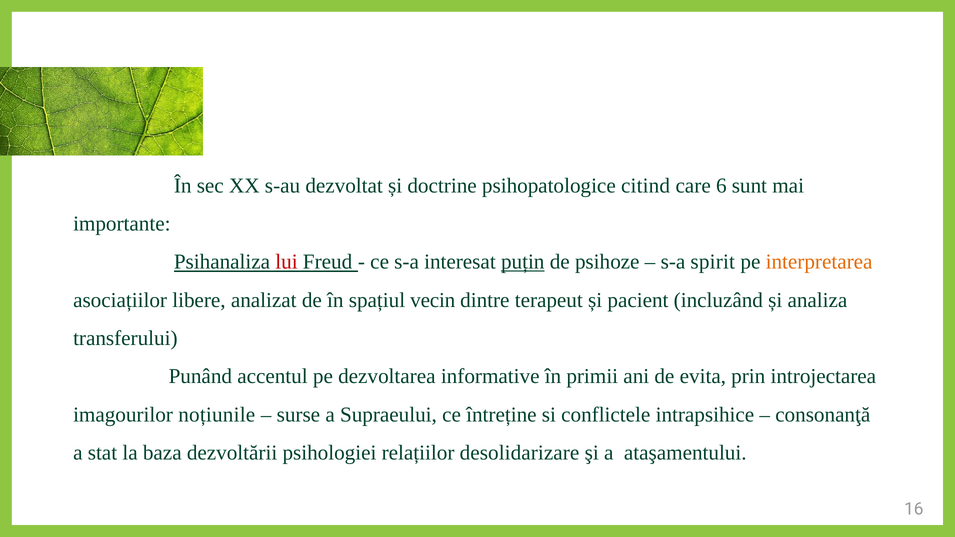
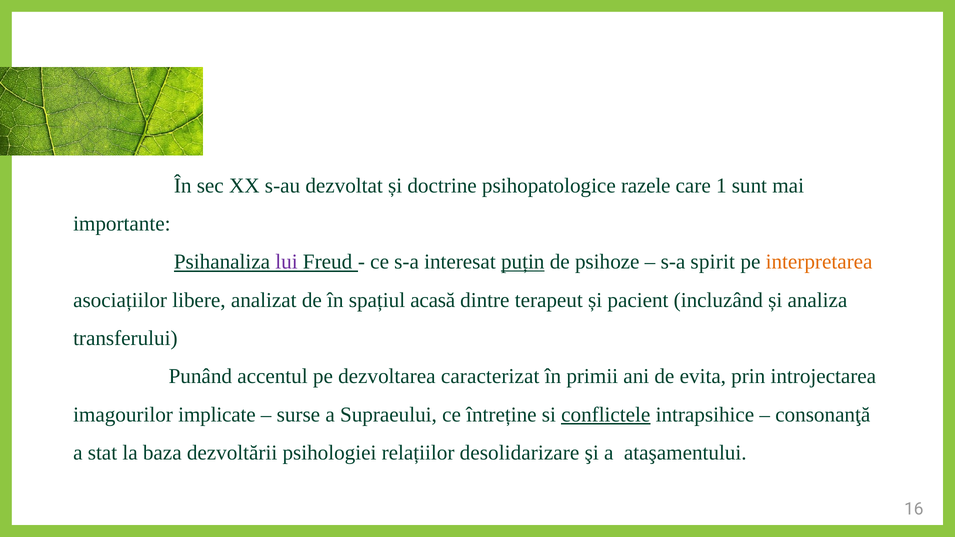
citind: citind -> razele
6: 6 -> 1
lui colour: red -> purple
vecin: vecin -> acasă
informative: informative -> caracterizat
noțiunile: noțiunile -> implicate
conflictele underline: none -> present
